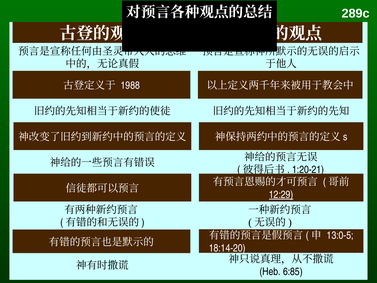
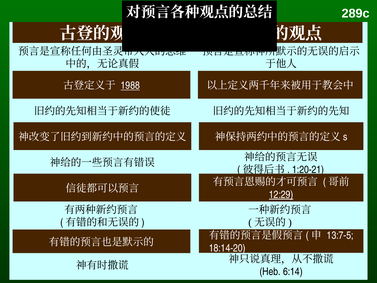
1988 underline: none -> present
13:0-5: 13:0-5 -> 13:7-5
6:85: 6:85 -> 6:14
